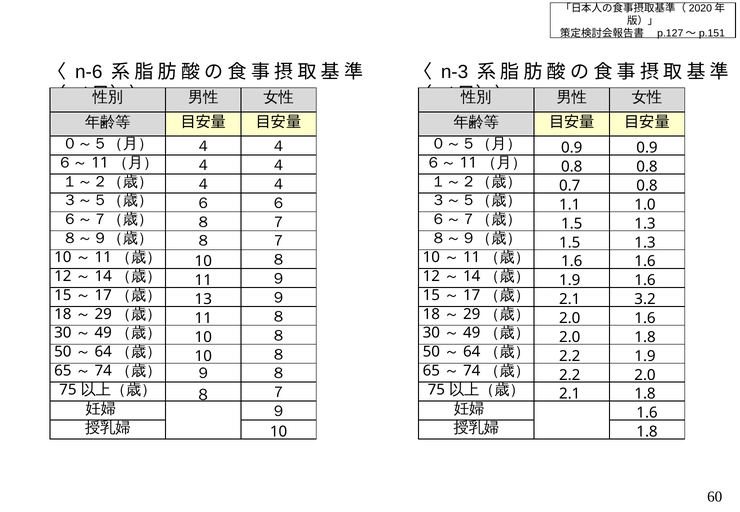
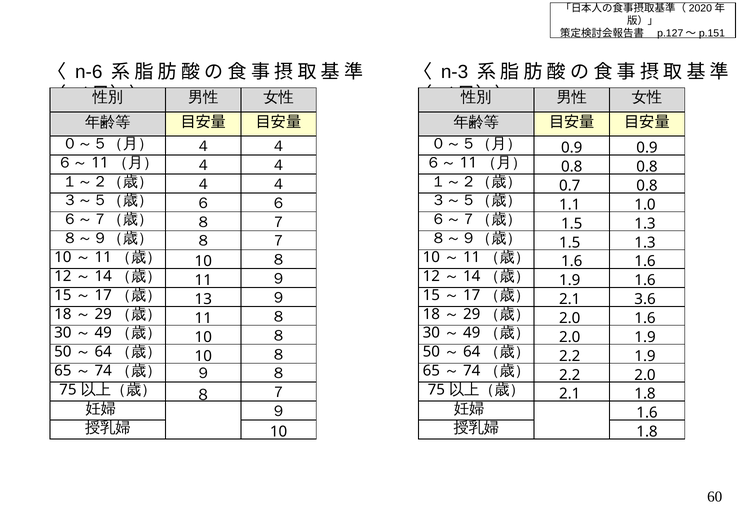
3.2: 3.2 -> 3.6
2.0 1.8: 1.8 -> 1.9
